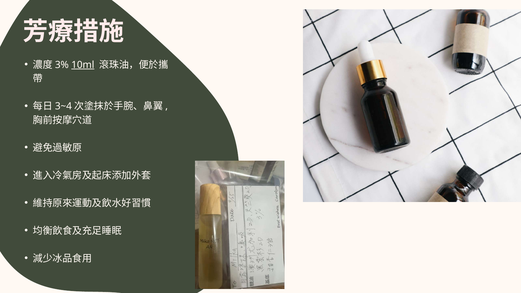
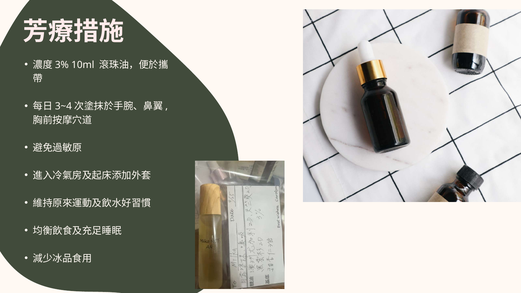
10ml underline: present -> none
